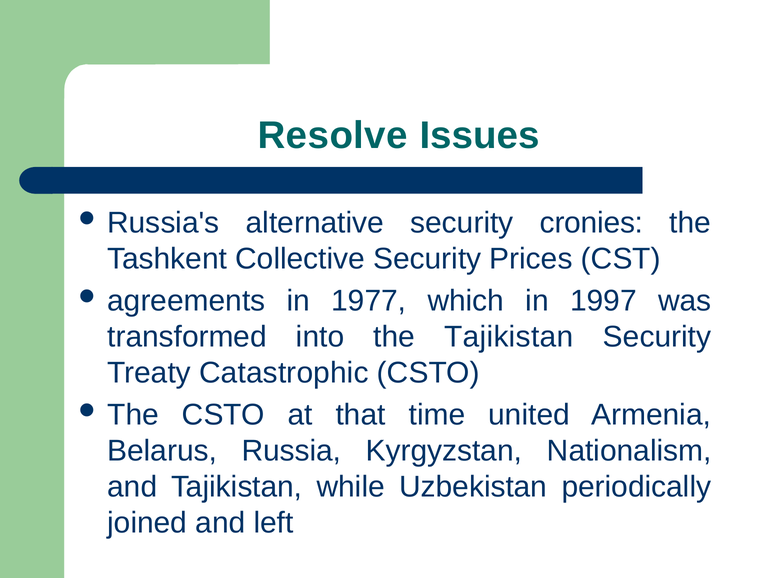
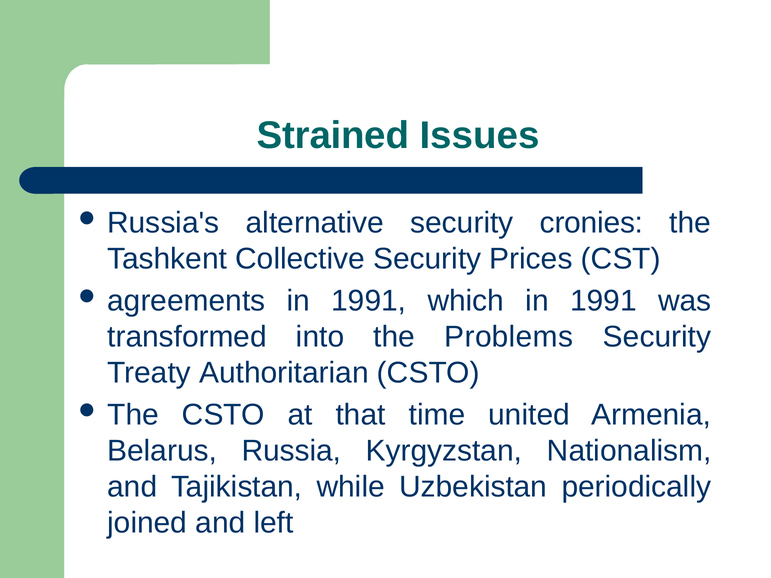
Resolve: Resolve -> Strained
agreements in 1977: 1977 -> 1991
which in 1997: 1997 -> 1991
the Tajikistan: Tajikistan -> Problems
Catastrophic: Catastrophic -> Authoritarian
